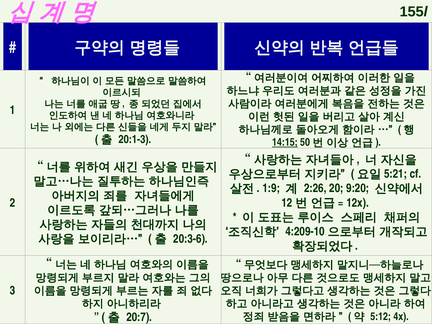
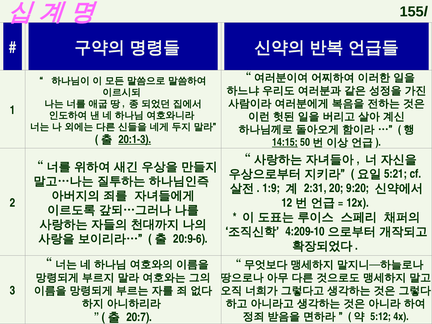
20:1-3 underline: none -> present
2:26: 2:26 -> 2:31
20:3-6: 20:3-6 -> 20:9-6
